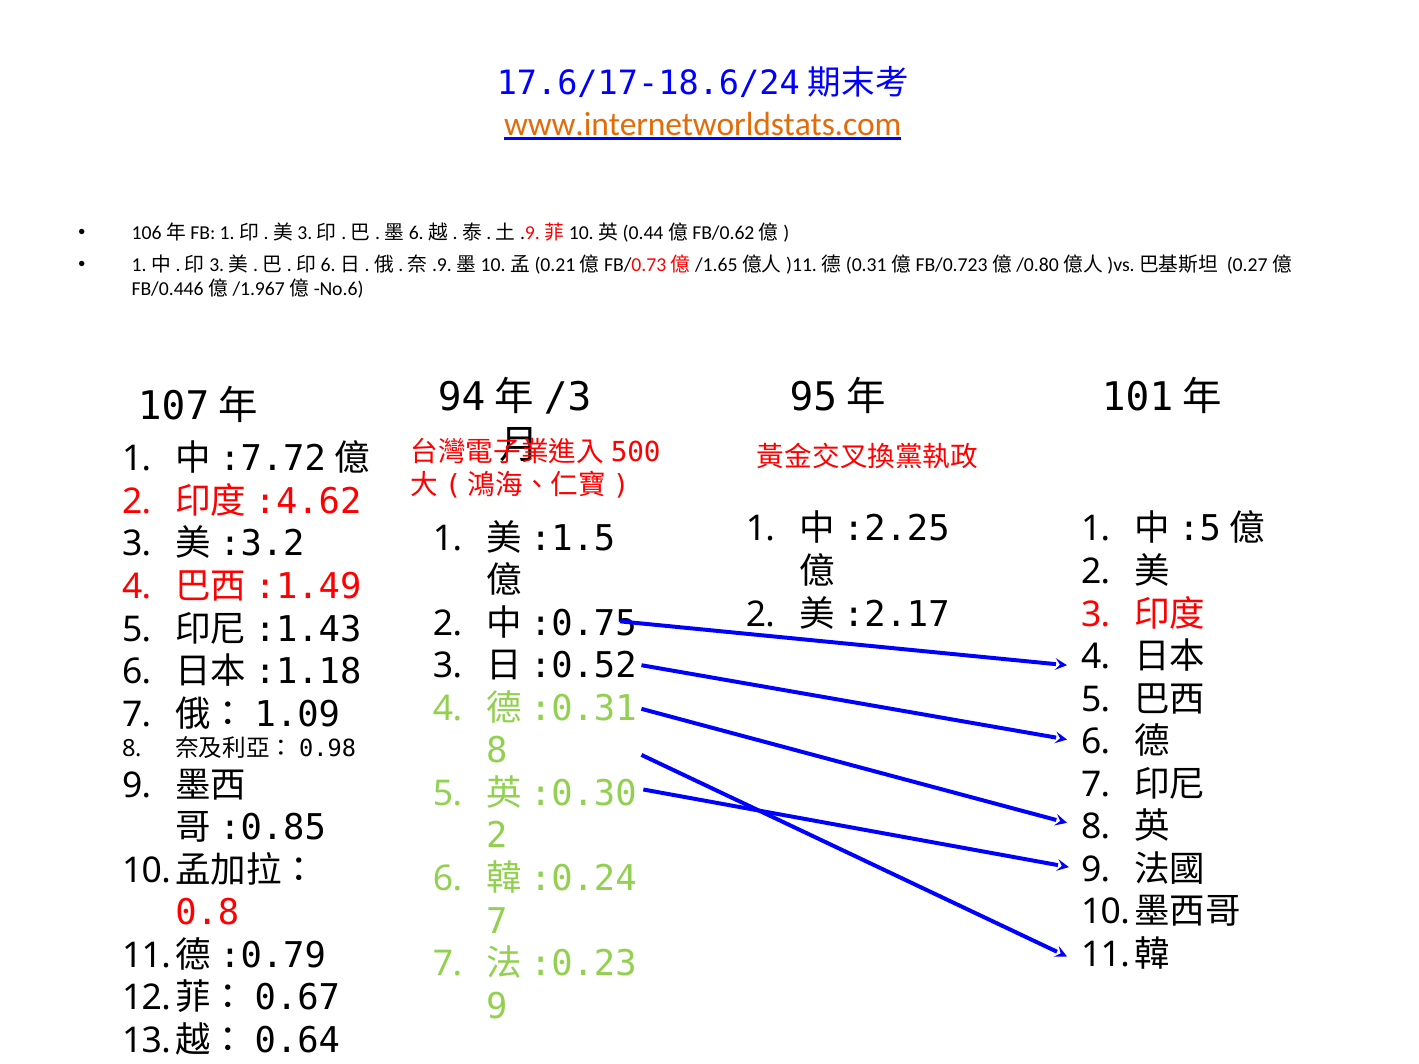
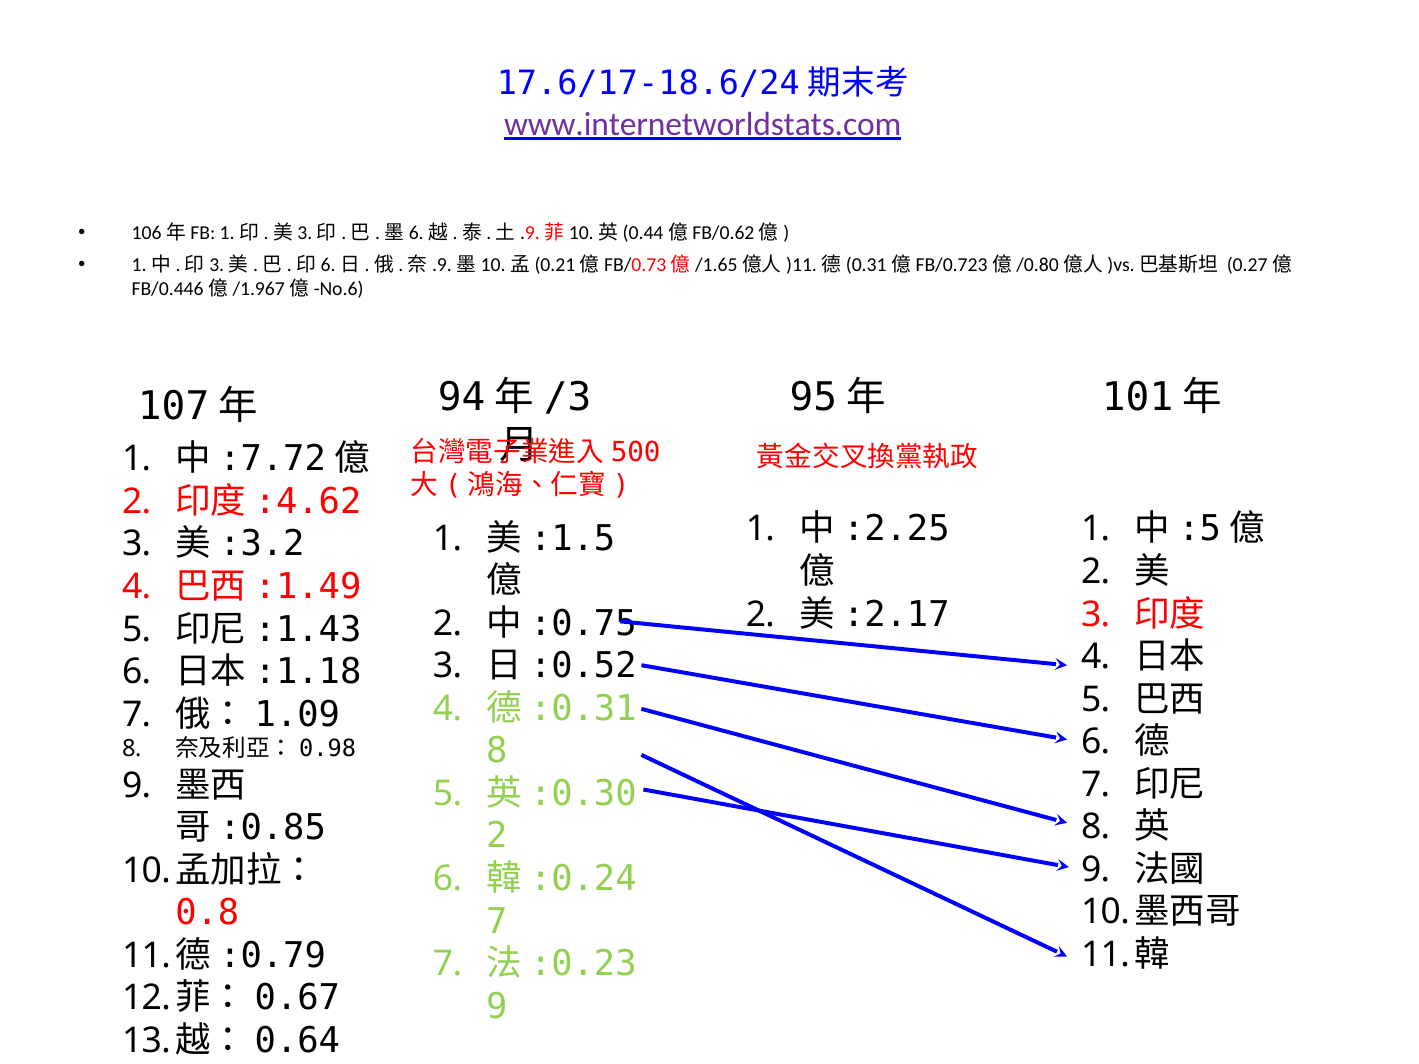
www.internetworldstats.com colour: orange -> purple
